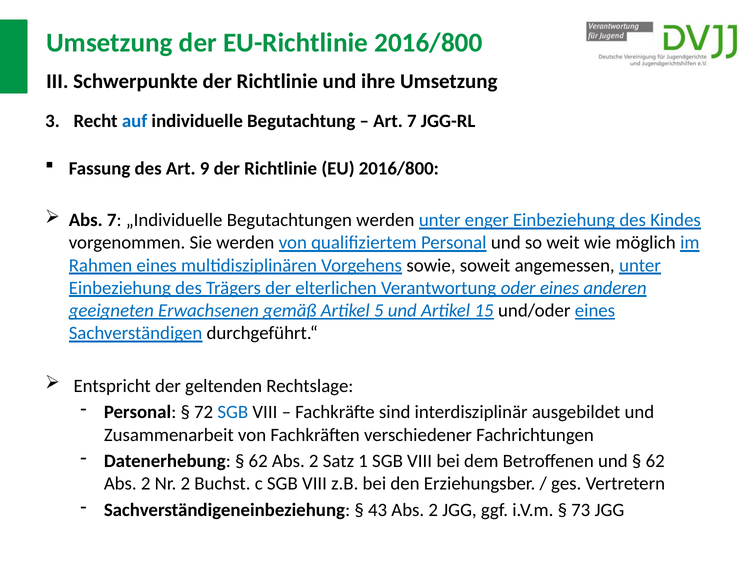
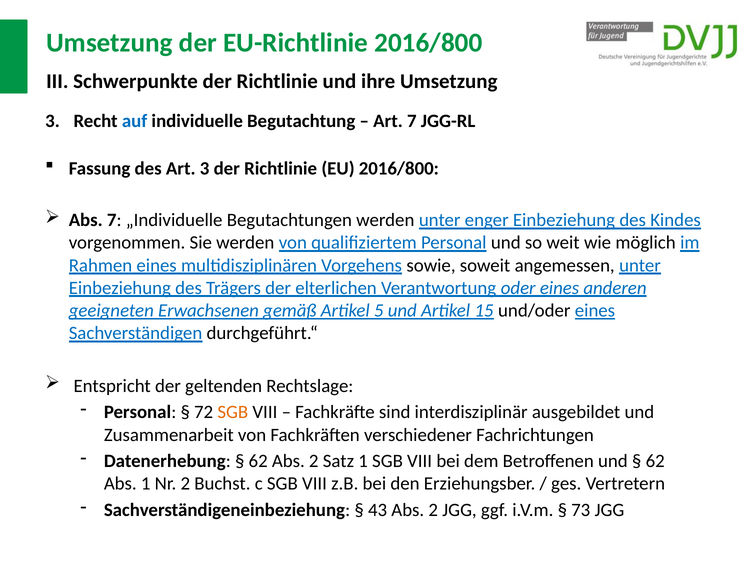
Art 9: 9 -> 3
SGB at (233, 413) colour: blue -> orange
2 at (146, 484): 2 -> 1
